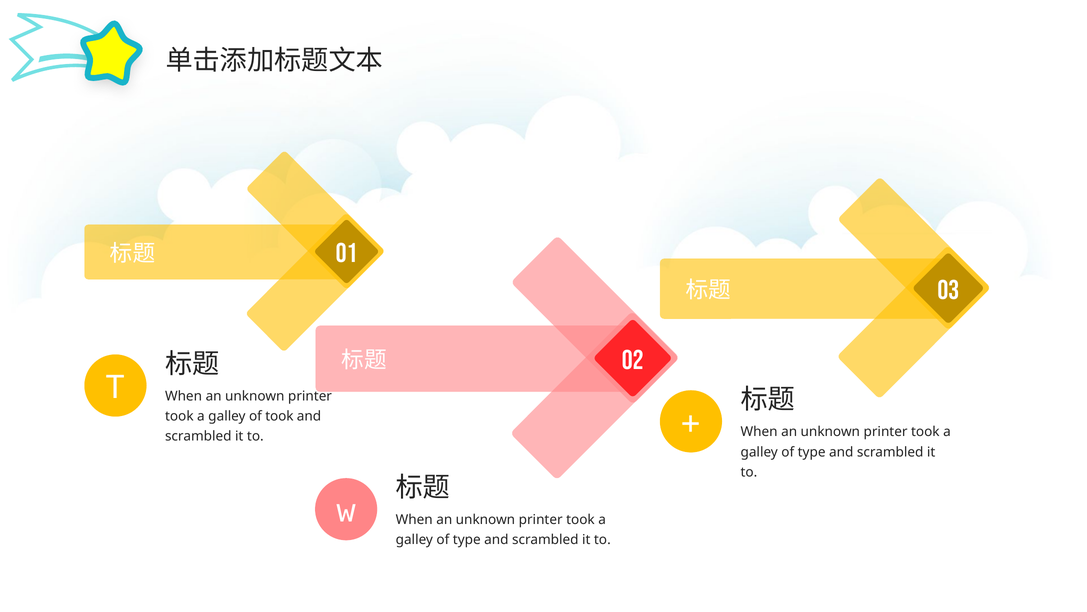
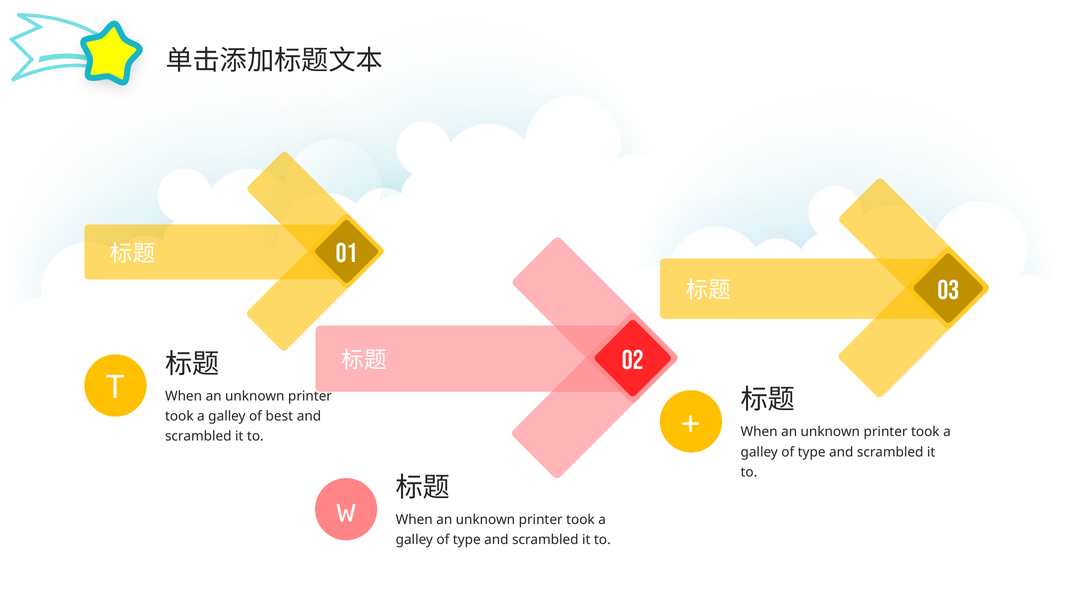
of took: took -> best
